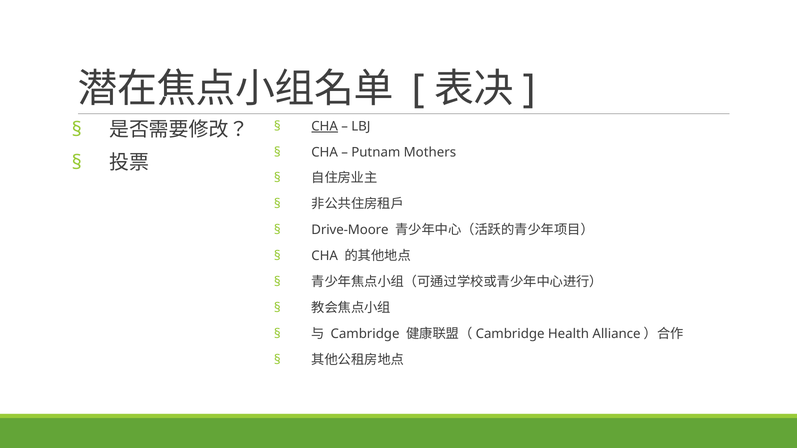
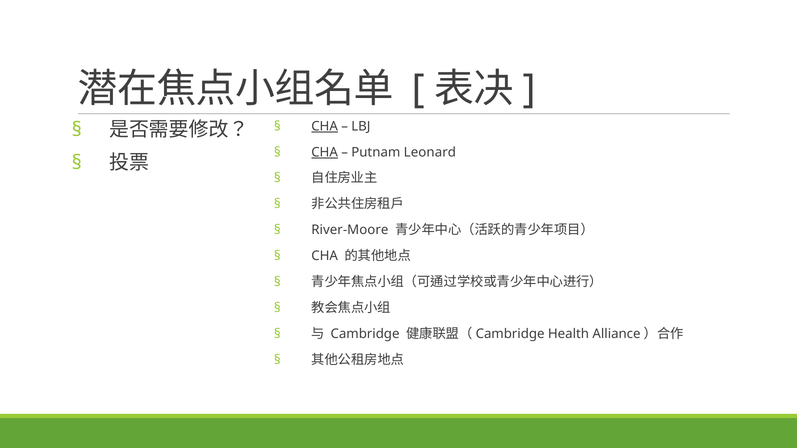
CHA at (325, 152) underline: none -> present
Mothers: Mothers -> Leonard
Drive-Moore: Drive-Moore -> River-Moore
